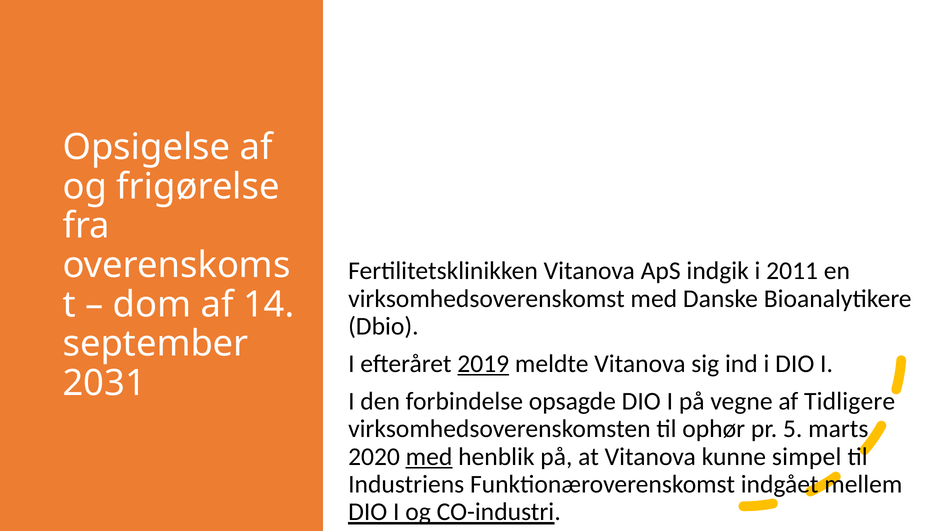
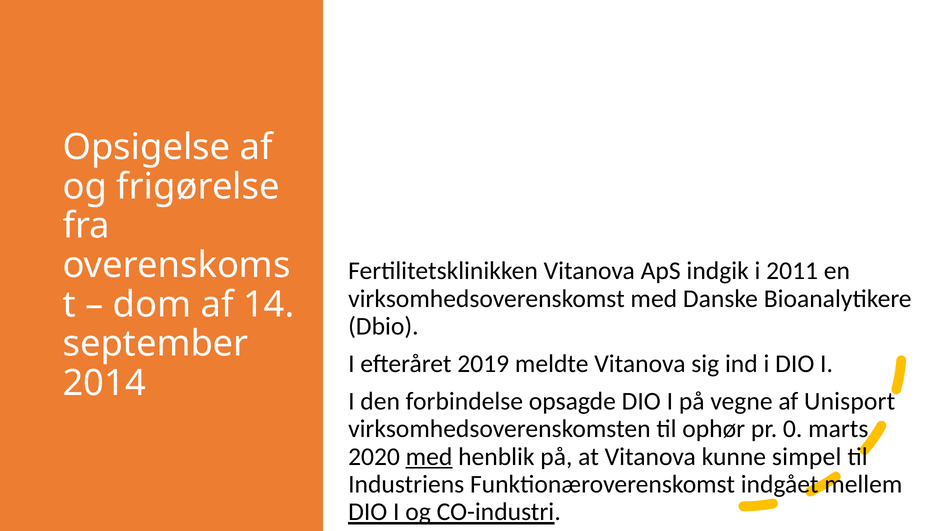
2019 underline: present -> none
2031: 2031 -> 2014
Tidligere: Tidligere -> Unisport
5: 5 -> 0
